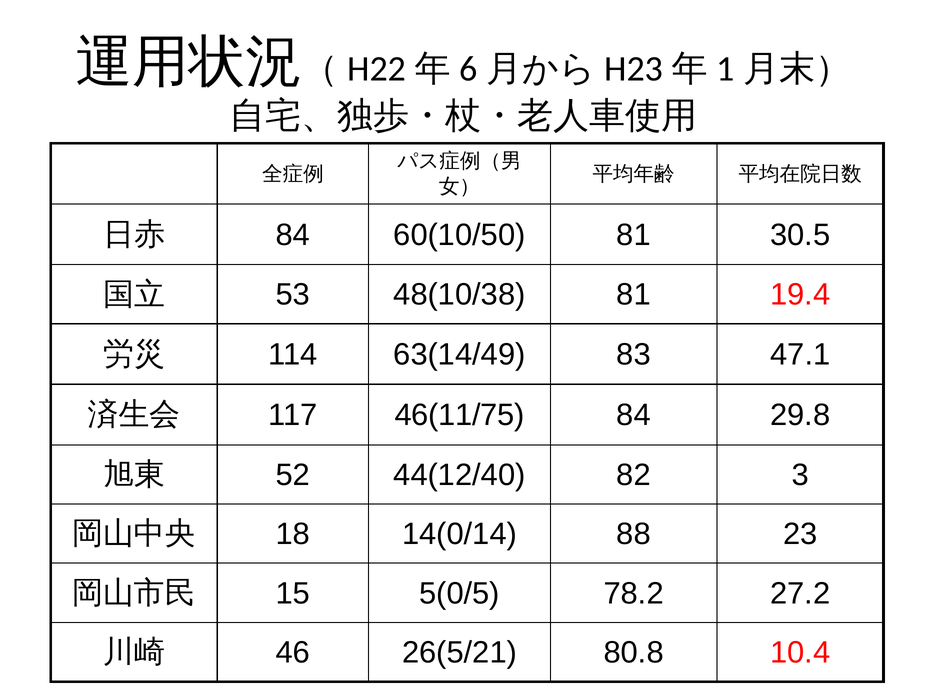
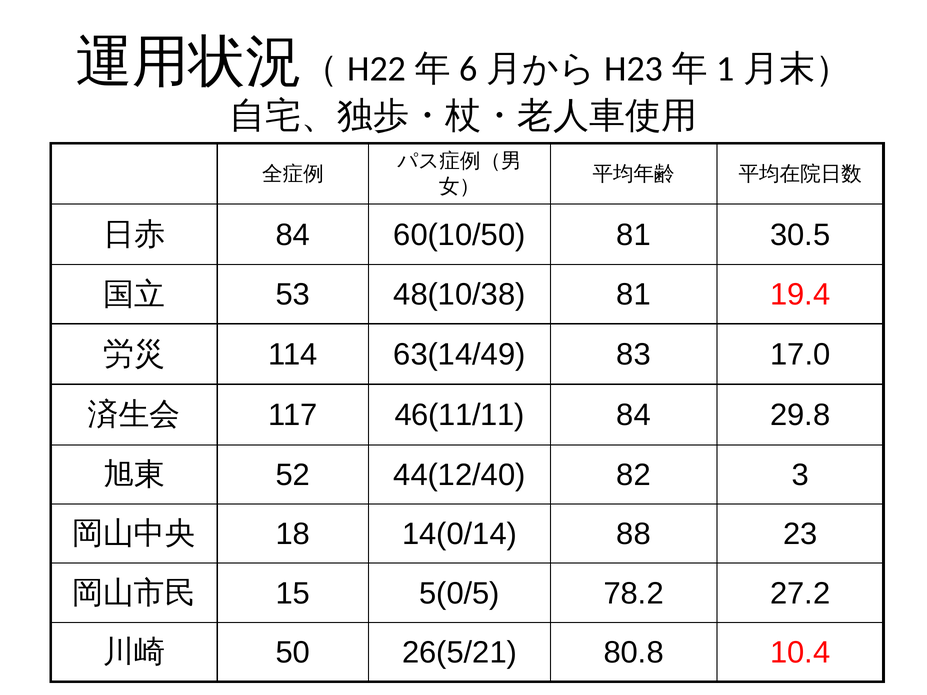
47.1: 47.1 -> 17.0
46(11/75: 46(11/75 -> 46(11/11
46: 46 -> 50
